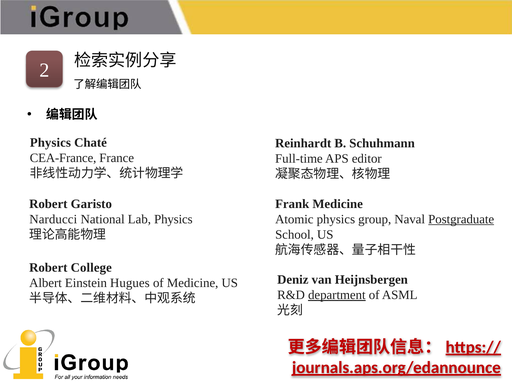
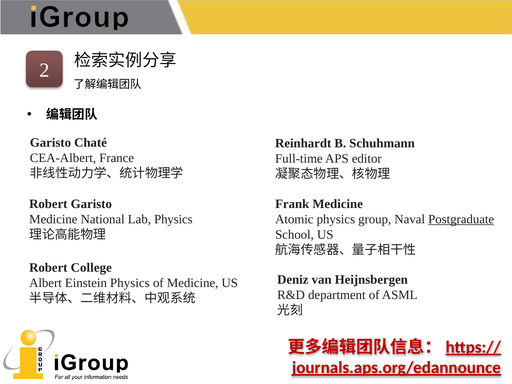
Physics at (50, 143): Physics -> Garisto
CEA-France: CEA-France -> CEA-Albert
Narducci at (53, 219): Narducci -> Medicine
Einstein Hugues: Hugues -> Physics
department underline: present -> none
